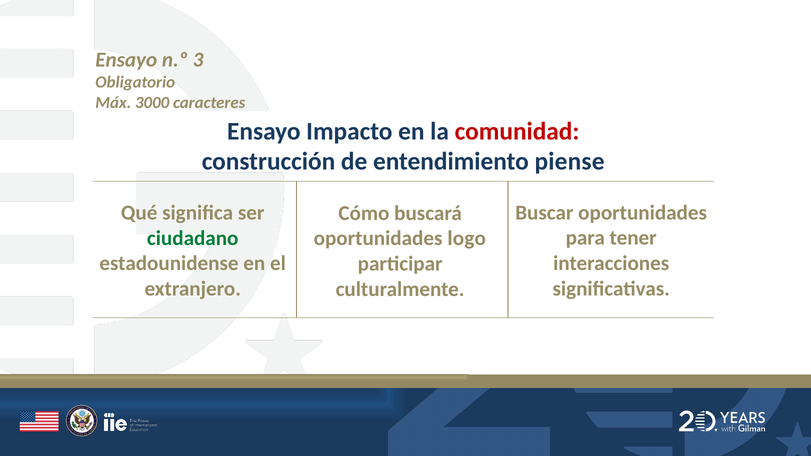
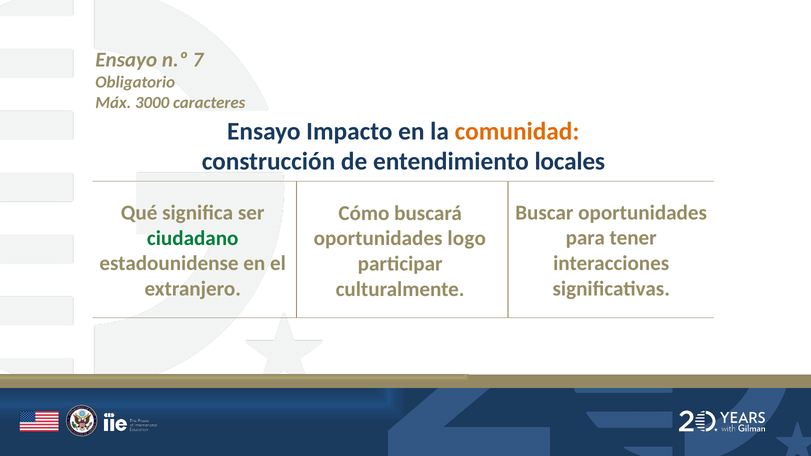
3: 3 -> 7
comunidad colour: red -> orange
piense: piense -> locales
